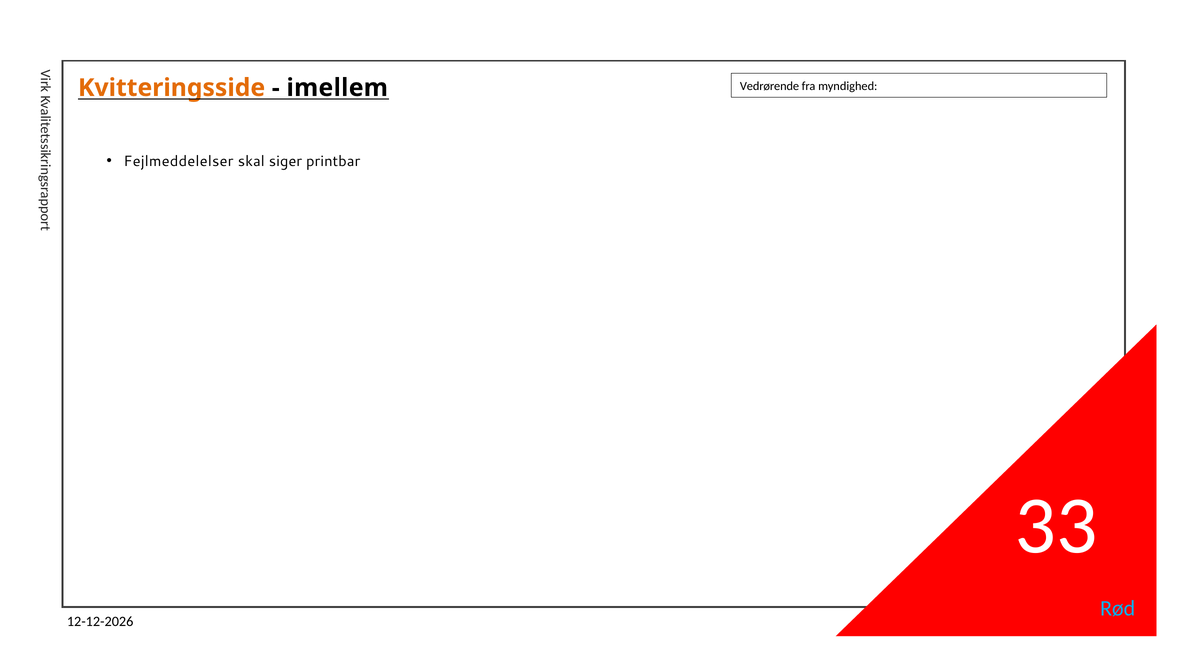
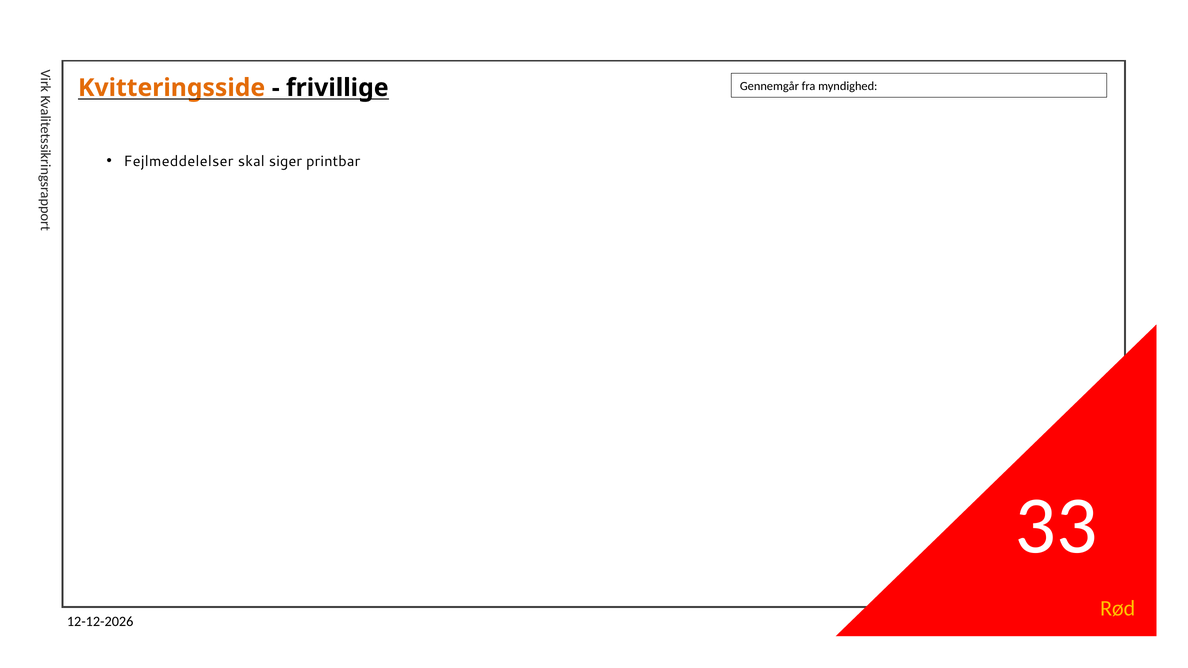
Vedrørende: Vedrørende -> Gennemgår
imellem: imellem -> frivillige
Rød colour: light blue -> yellow
